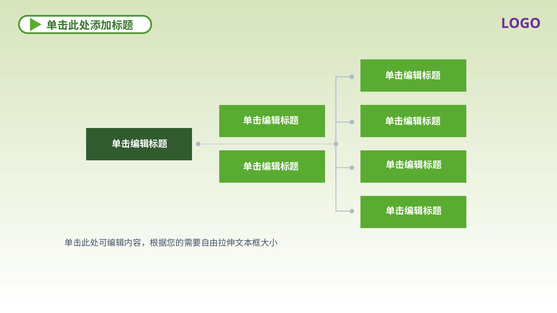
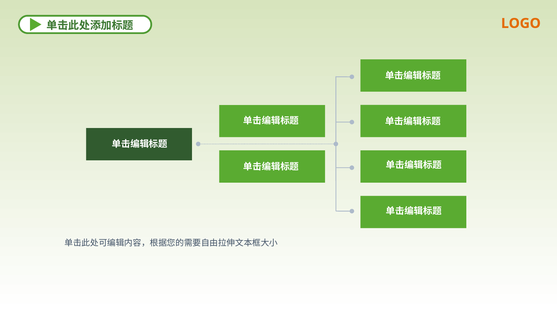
LOGO colour: purple -> orange
